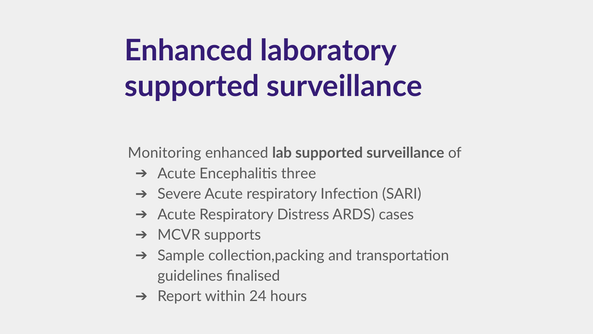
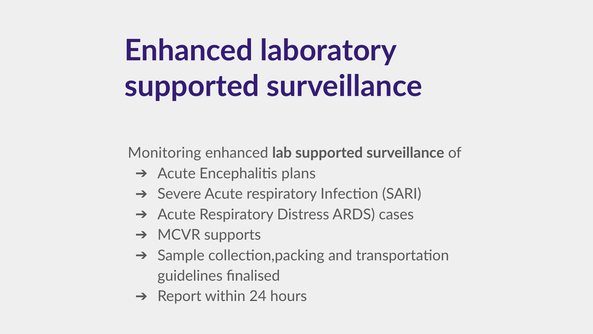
three: three -> plans
